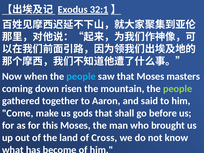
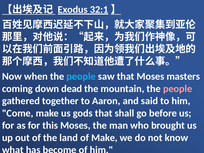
risen: risen -> dead
people at (178, 89) colour: light green -> pink
of Cross: Cross -> Make
